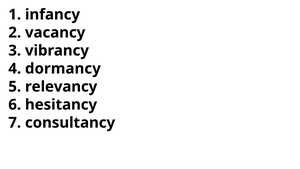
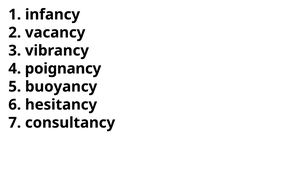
dormancy: dormancy -> poignancy
relevancy: relevancy -> buoyancy
